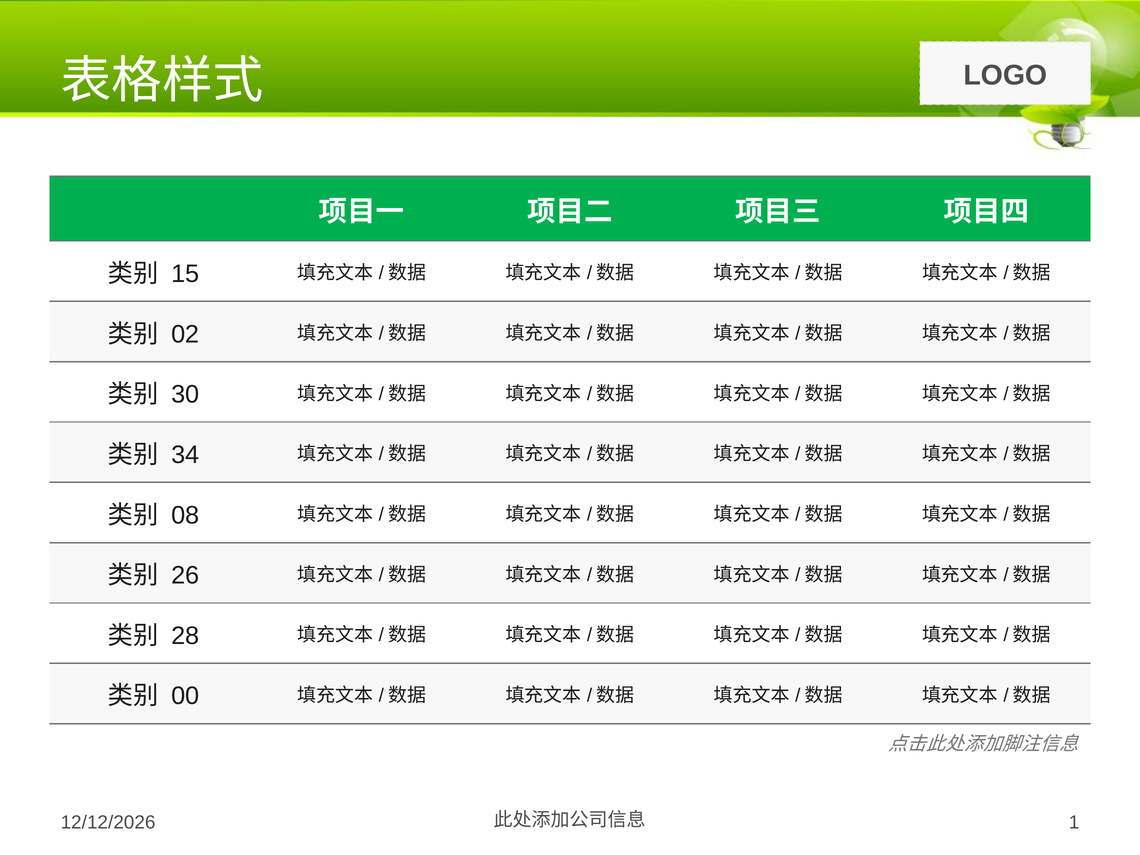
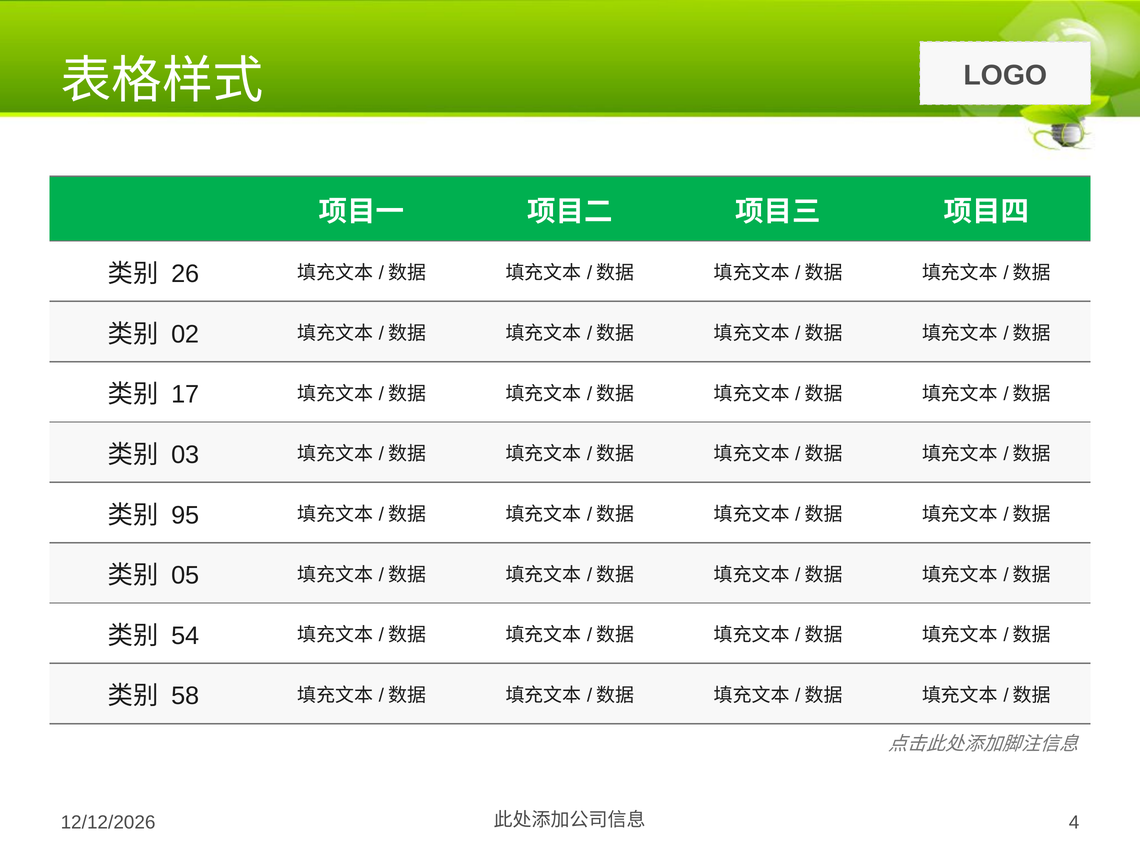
15: 15 -> 26
30: 30 -> 17
34: 34 -> 03
08: 08 -> 95
26: 26 -> 05
28: 28 -> 54
00: 00 -> 58
1: 1 -> 4
